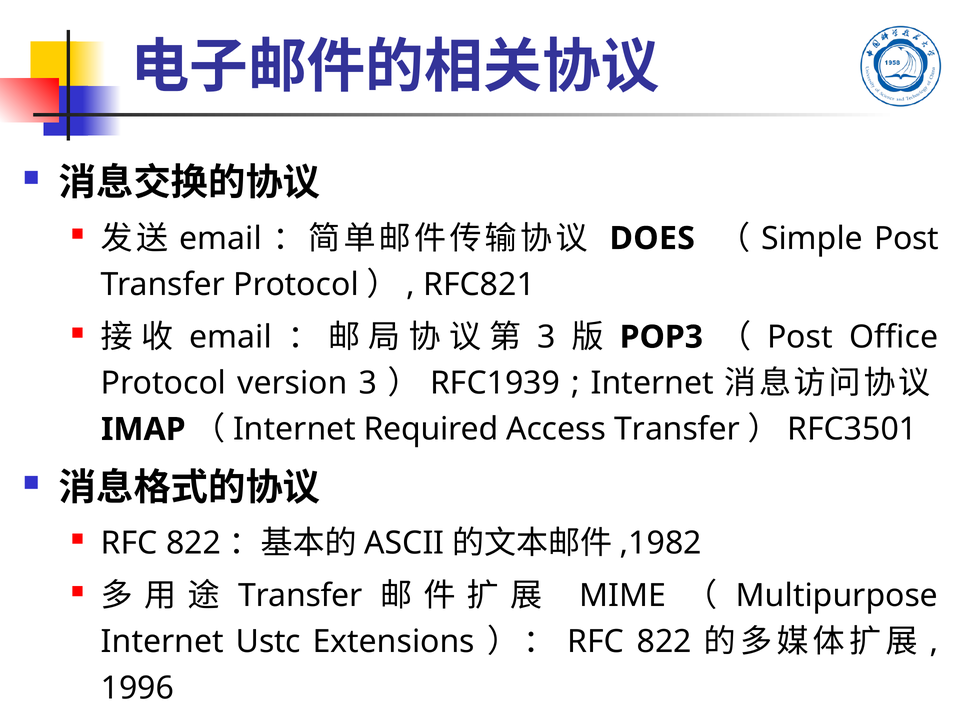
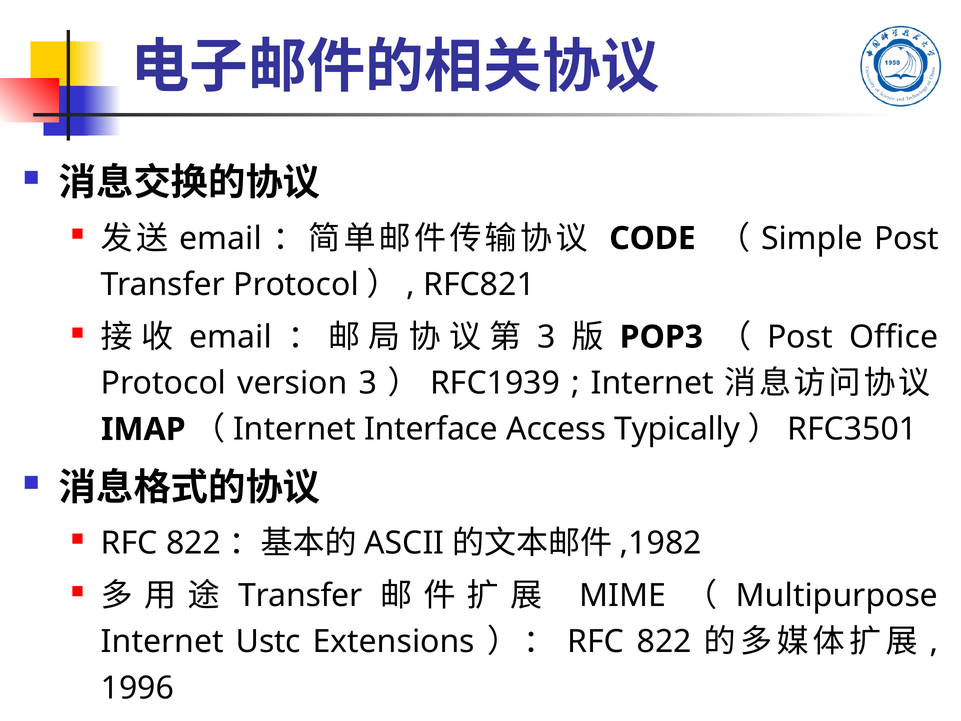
DOES: DOES -> CODE
Required: Required -> Interface
Access Transfer: Transfer -> Typically
